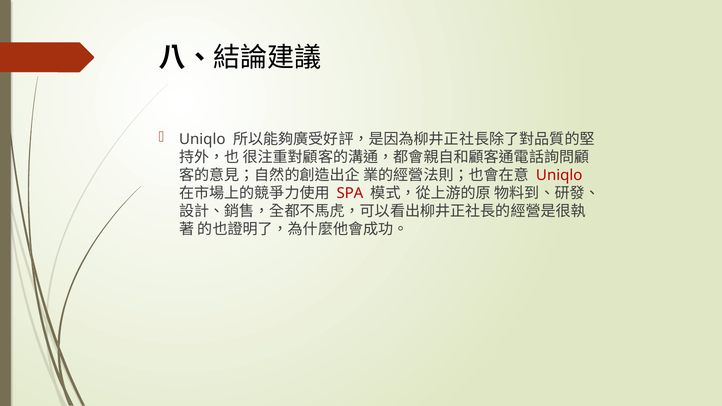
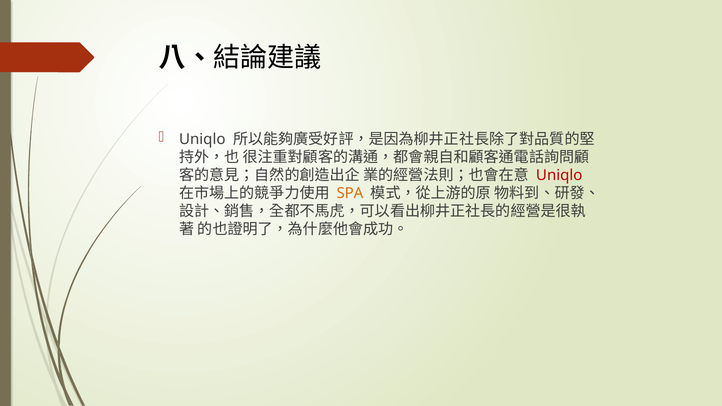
SPA colour: red -> orange
